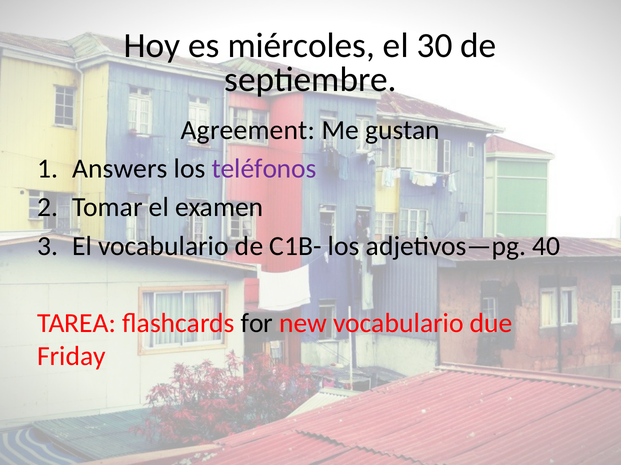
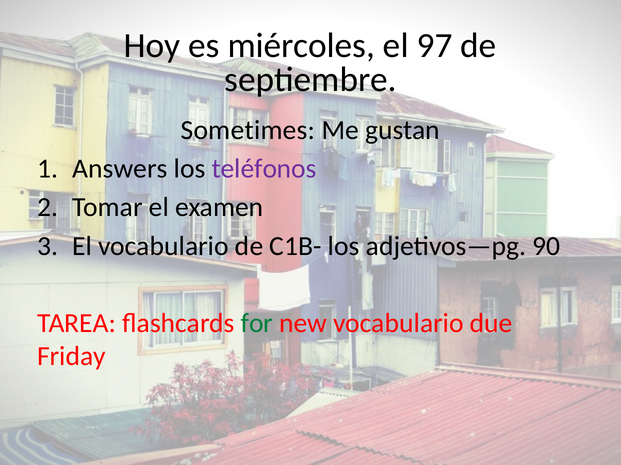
30: 30 -> 97
Agreement: Agreement -> Sometimes
40: 40 -> 90
for colour: black -> green
